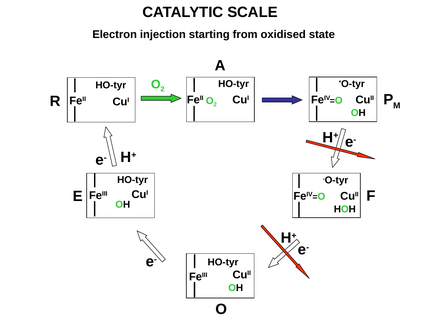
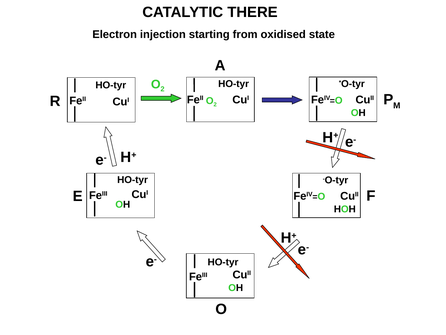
SCALE: SCALE -> THERE
